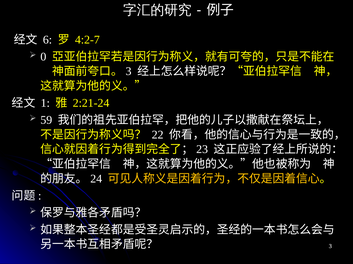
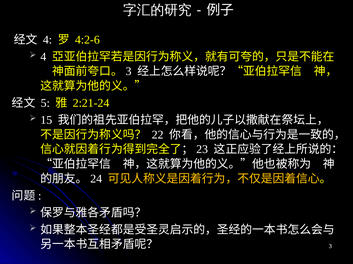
6 at (47, 40): 6 -> 4
4:2-7: 4:2-7 -> 4:2-6
0 at (43, 57): 0 -> 4
1: 1 -> 5
59: 59 -> 15
